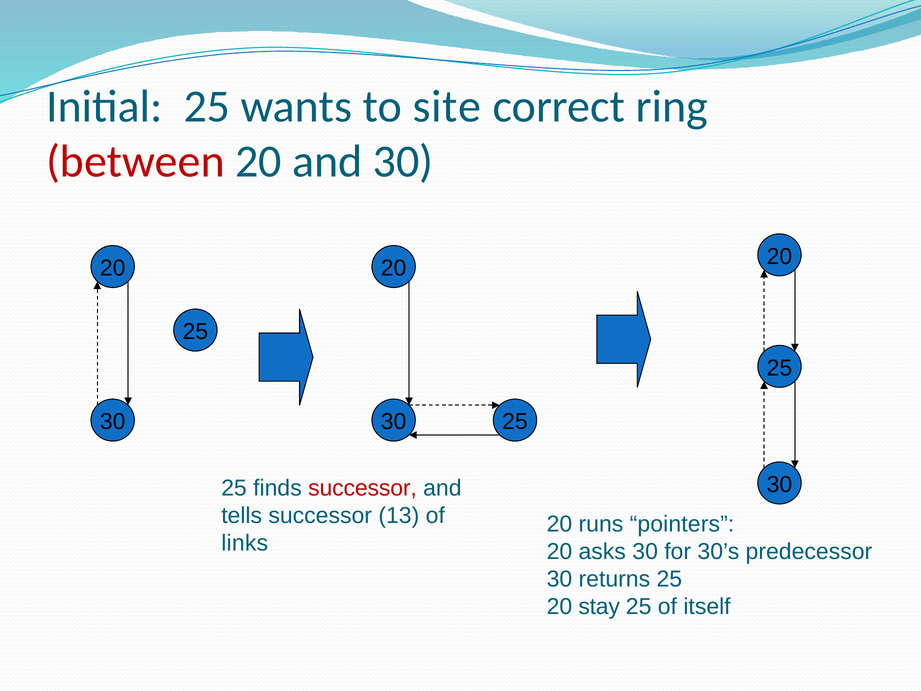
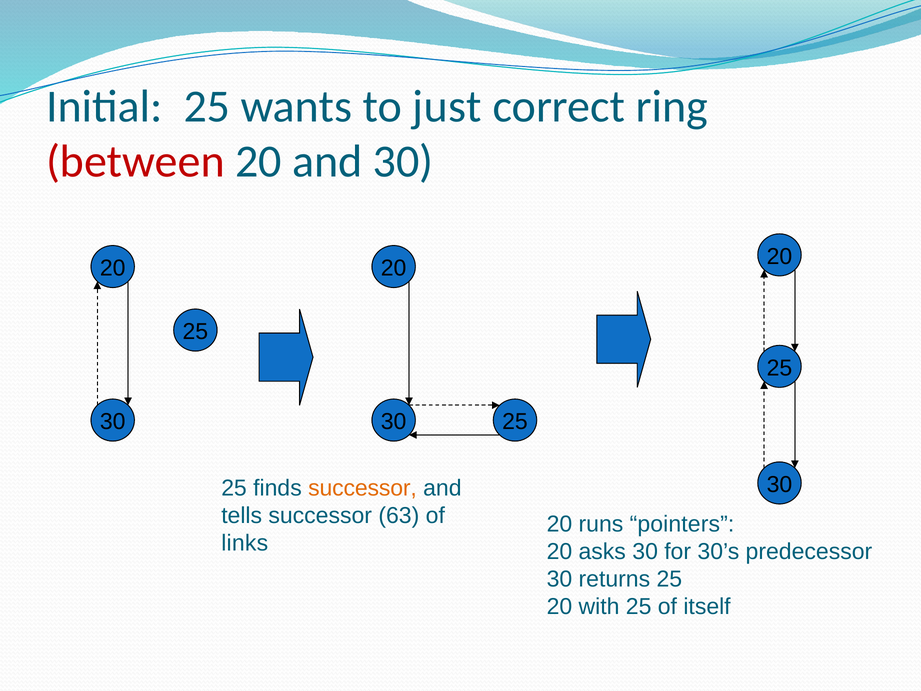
site: site -> just
successor at (363, 488) colour: red -> orange
13: 13 -> 63
stay: stay -> with
